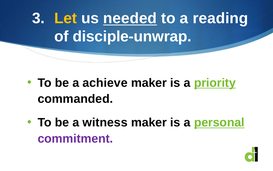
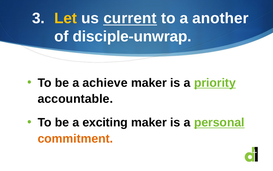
needed: needed -> current
reading: reading -> another
commanded: commanded -> accountable
witness: witness -> exciting
commitment colour: purple -> orange
